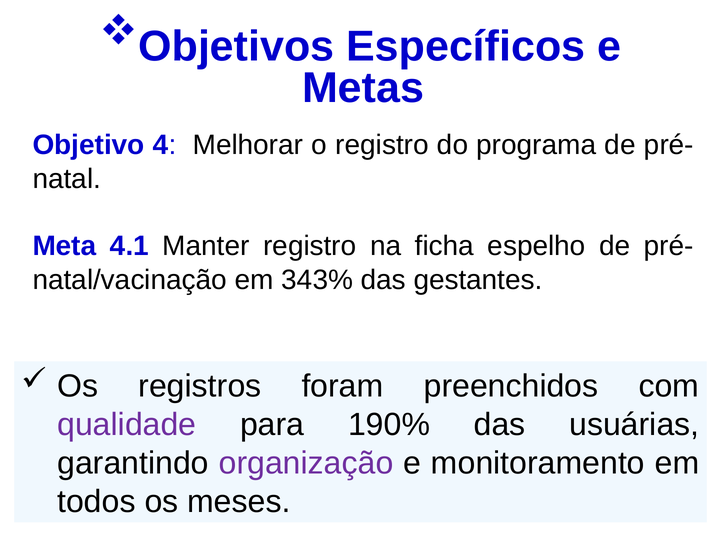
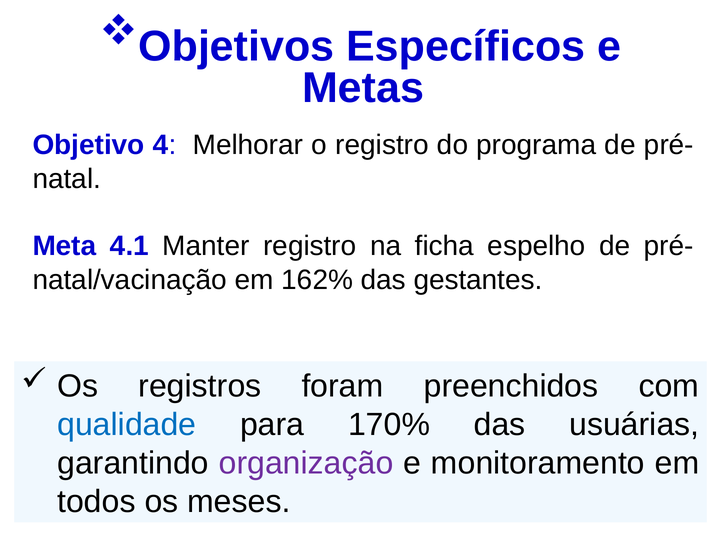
343%: 343% -> 162%
qualidade colour: purple -> blue
190%: 190% -> 170%
